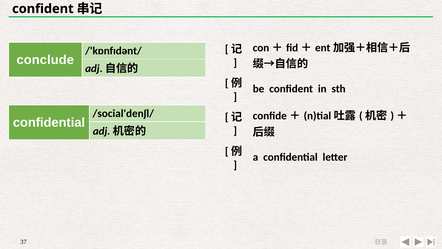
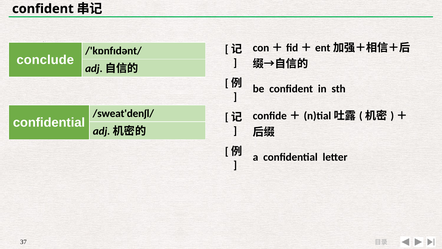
/social'denʃl/: /social'denʃl/ -> /sweat'denʃl/
